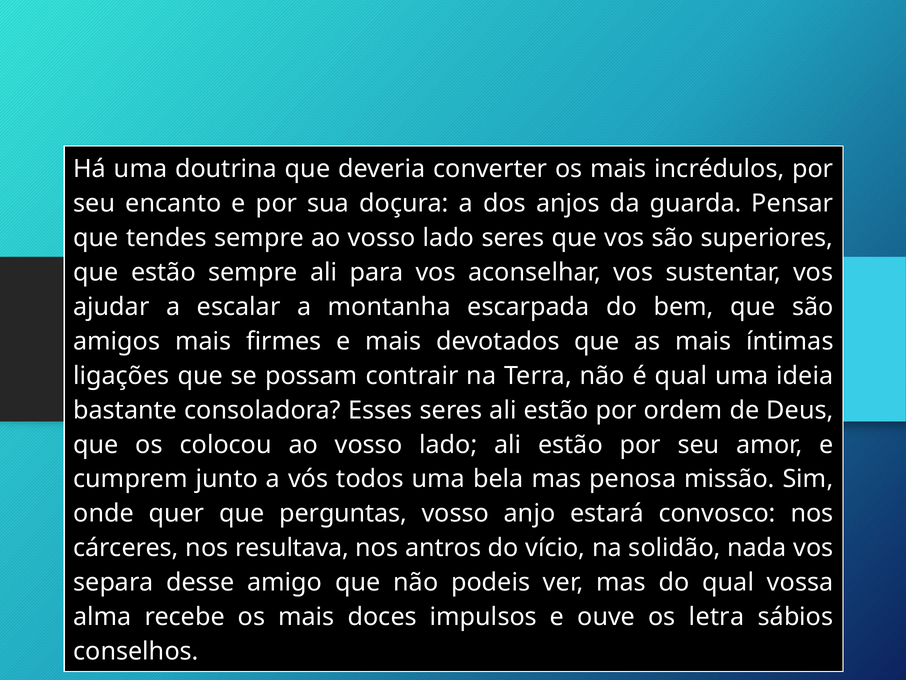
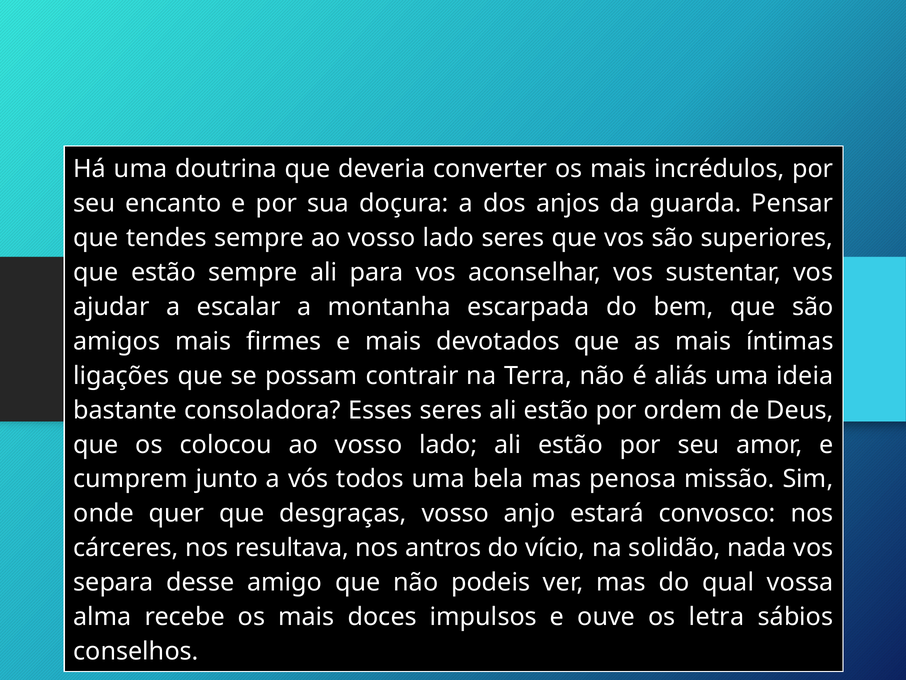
é qual: qual -> aliás
perguntas: perguntas -> desgraças
